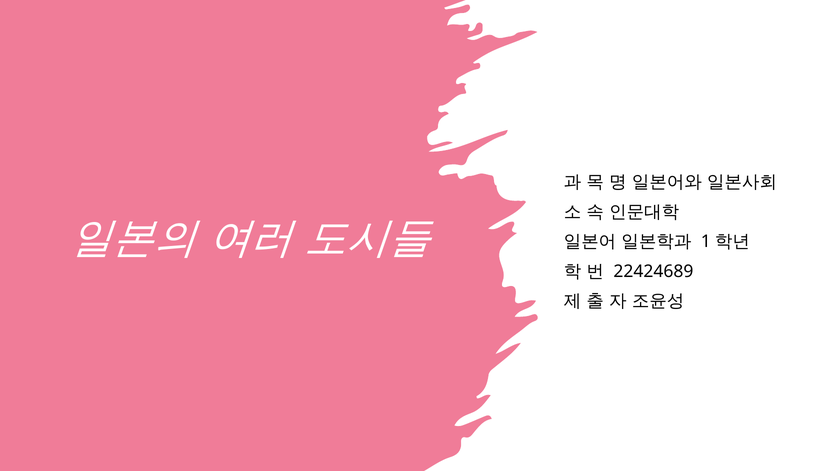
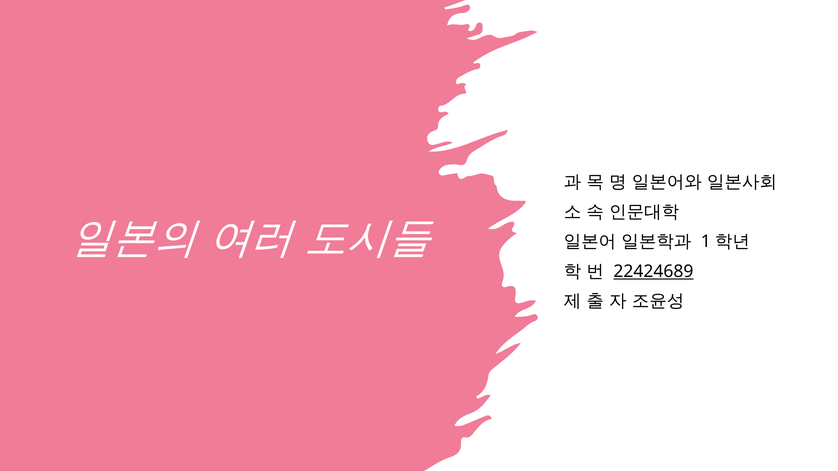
22424689 underline: none -> present
